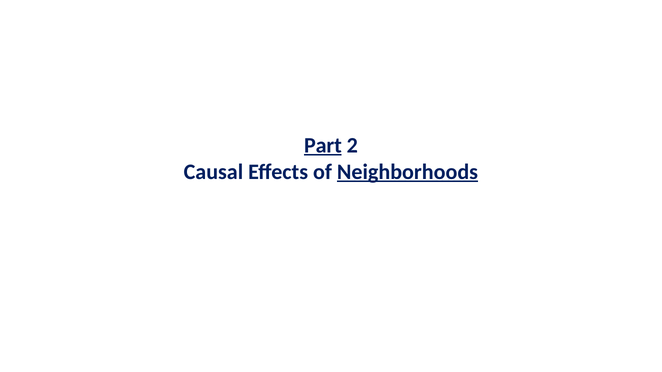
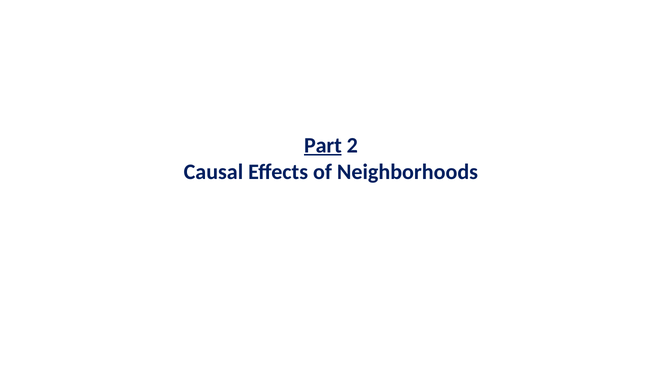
Neighborhoods underline: present -> none
